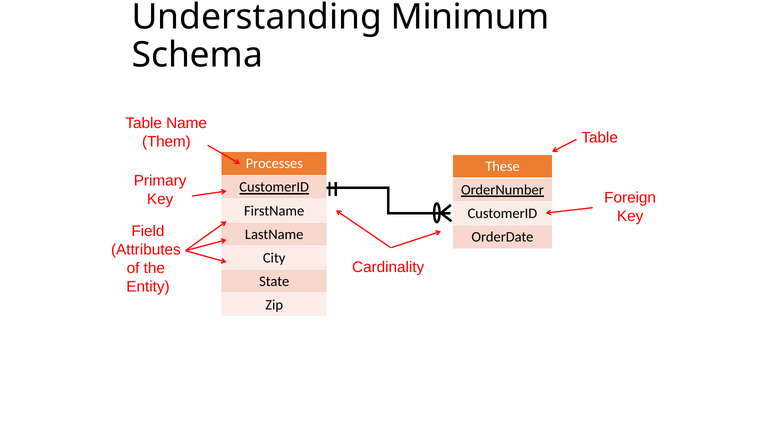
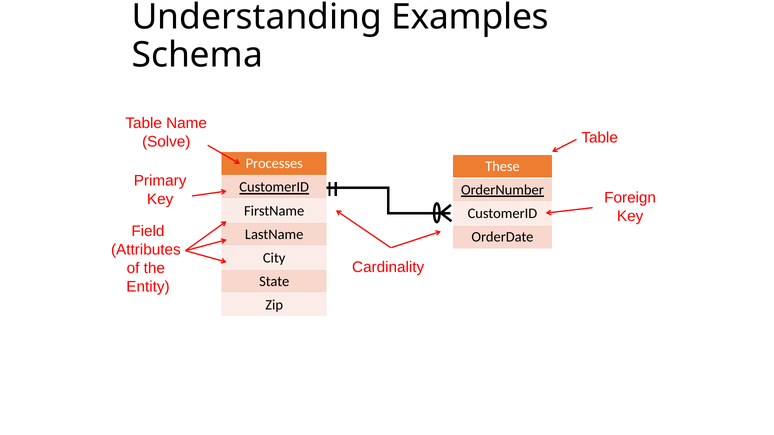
Minimum: Minimum -> Examples
Them: Them -> Solve
